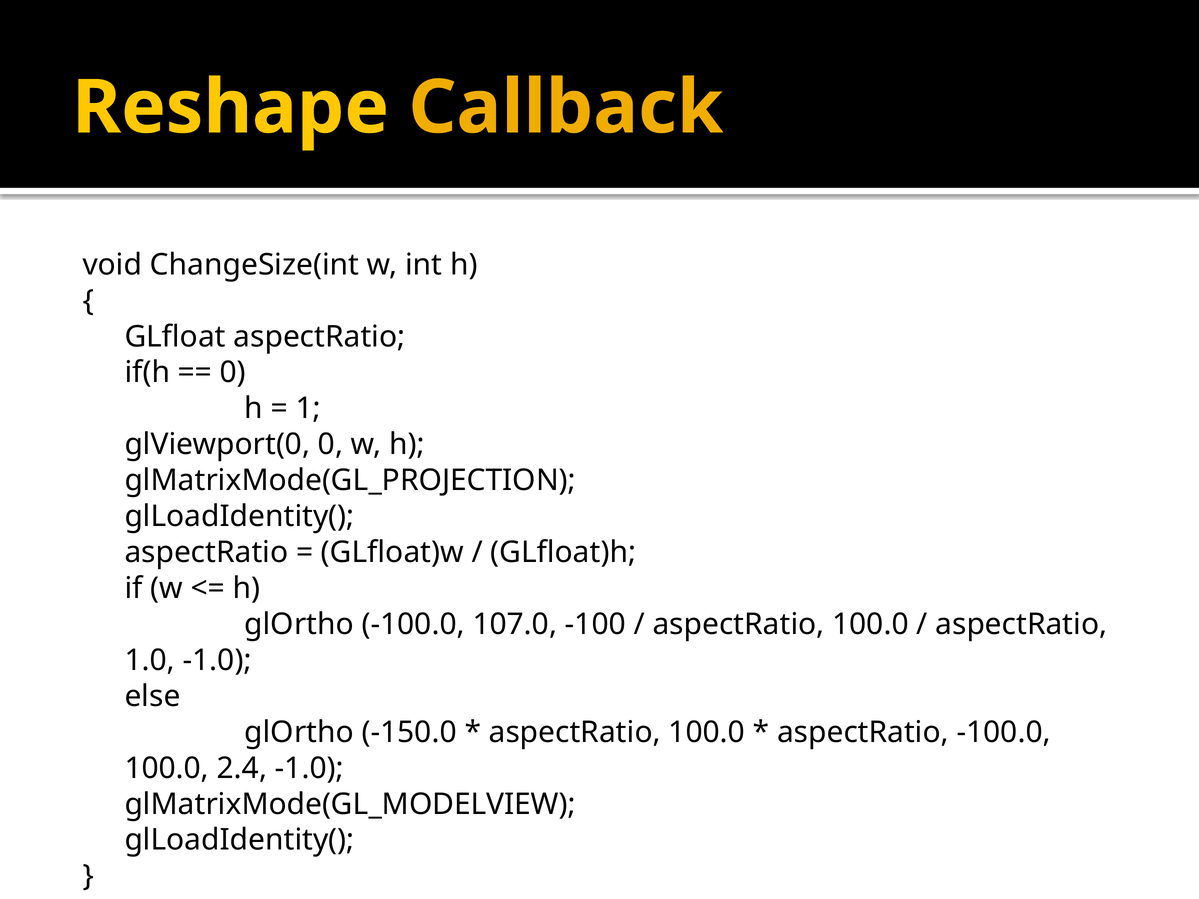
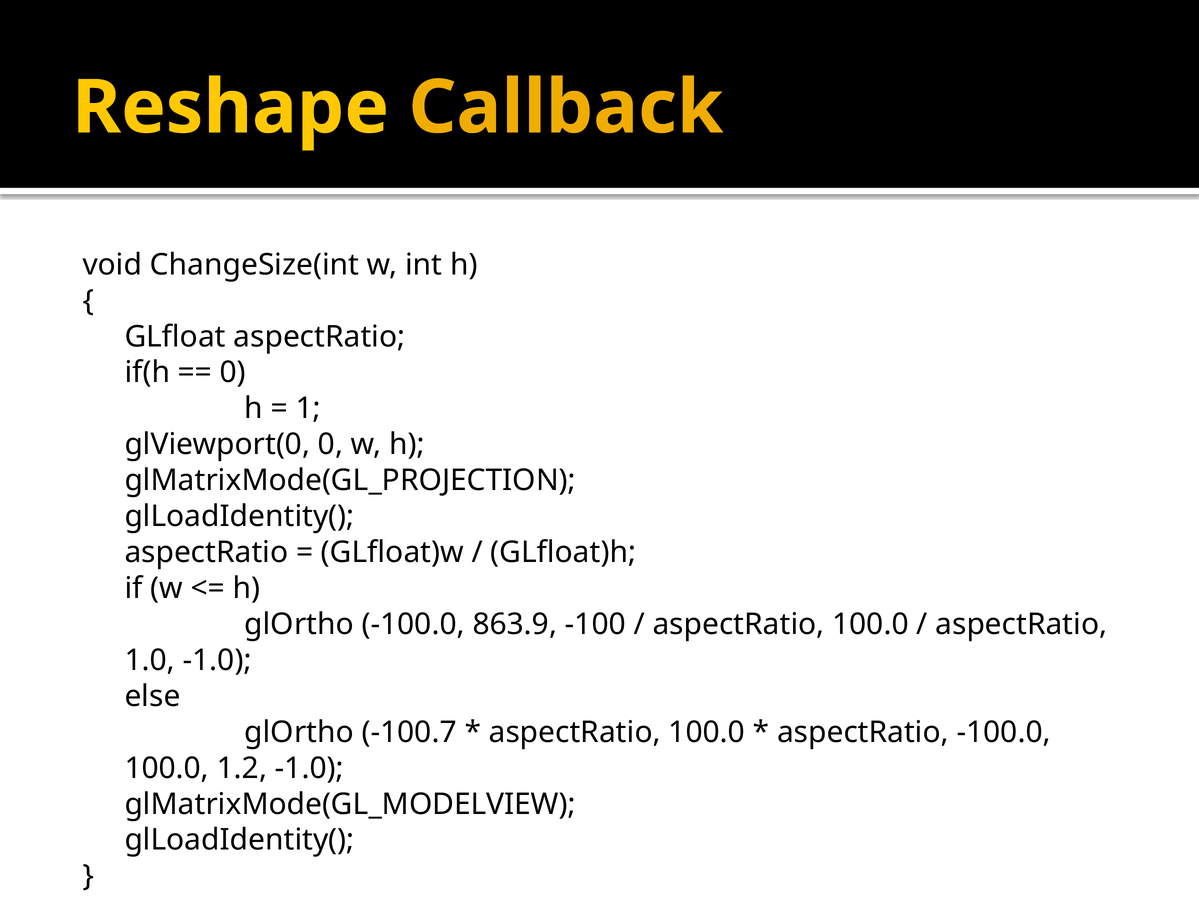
107.0: 107.0 -> 863.9
-150.0: -150.0 -> -100.7
2.4: 2.4 -> 1.2
